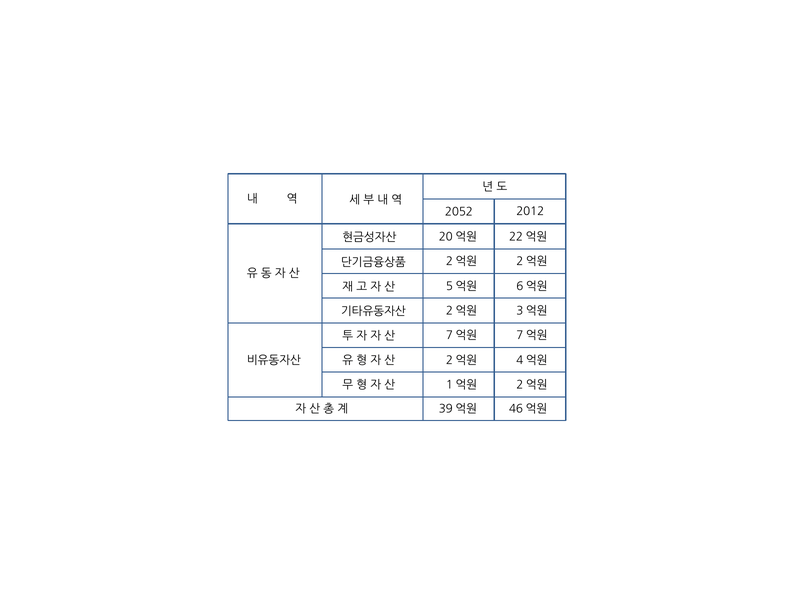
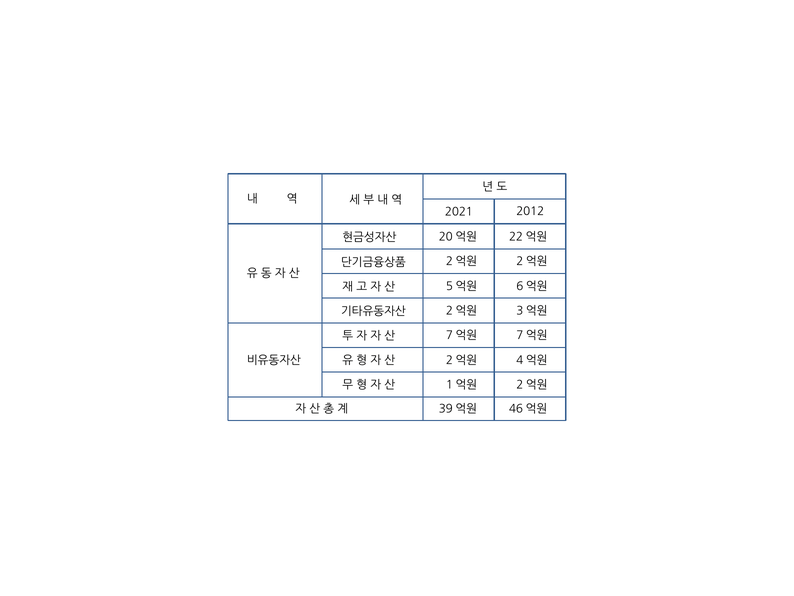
2052: 2052 -> 2021
